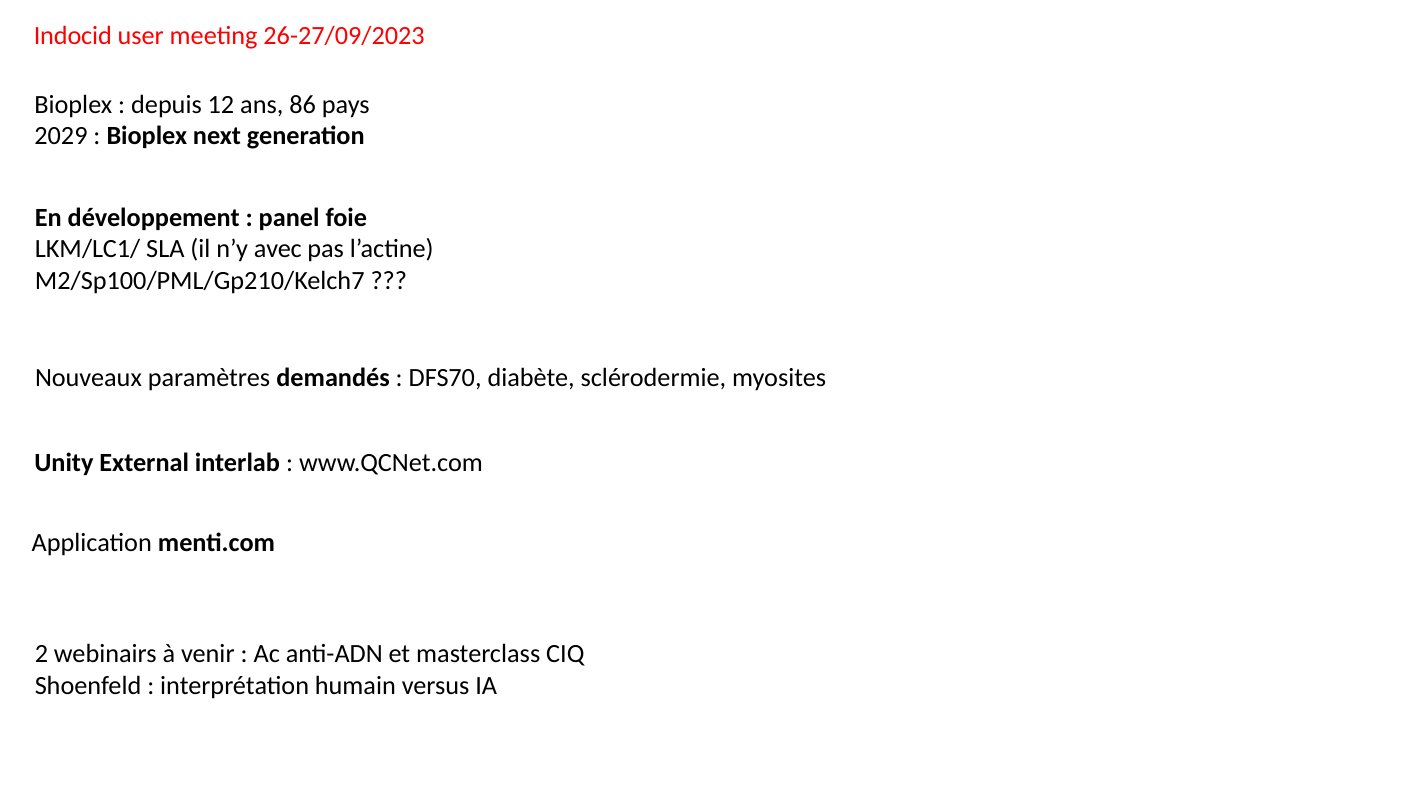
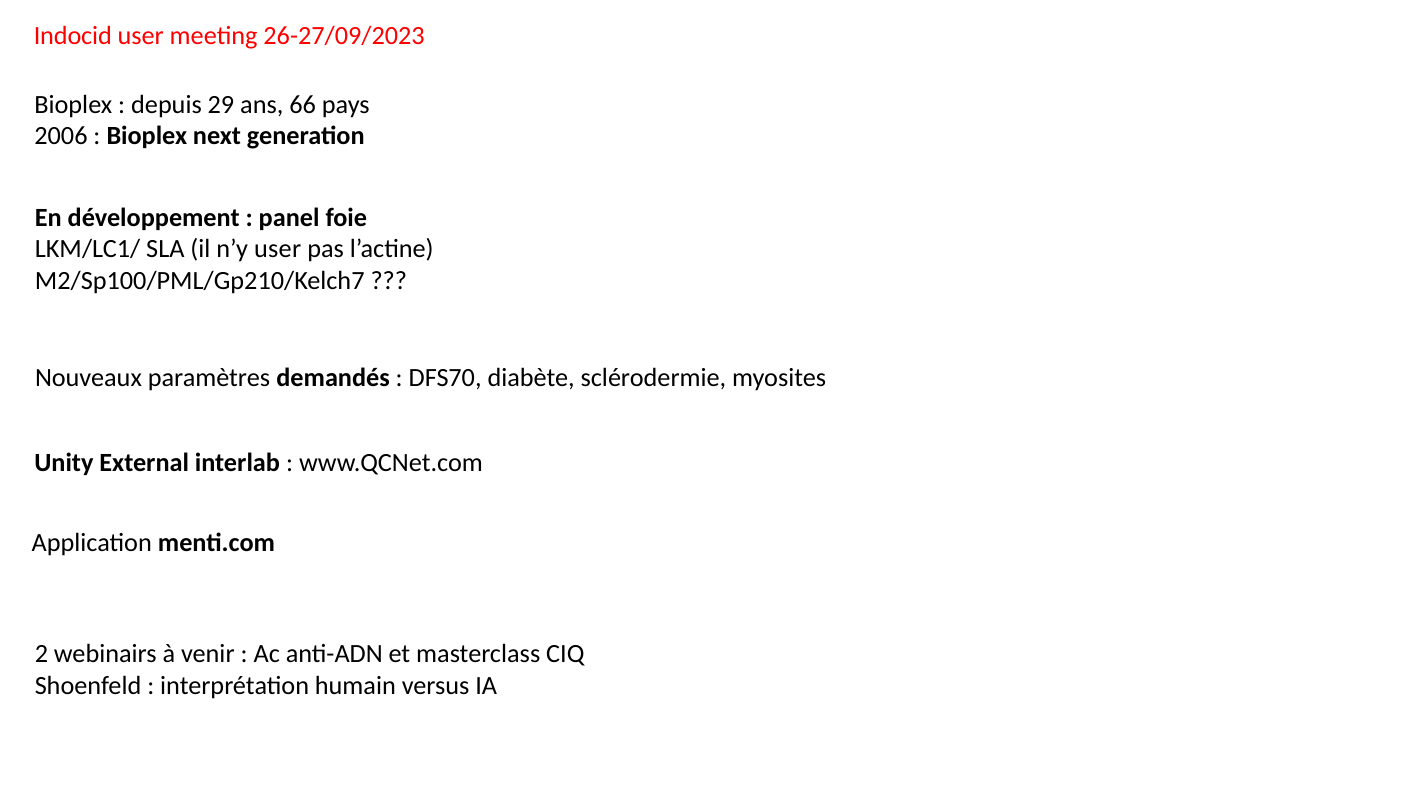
12: 12 -> 29
86: 86 -> 66
2029: 2029 -> 2006
n’y avec: avec -> user
